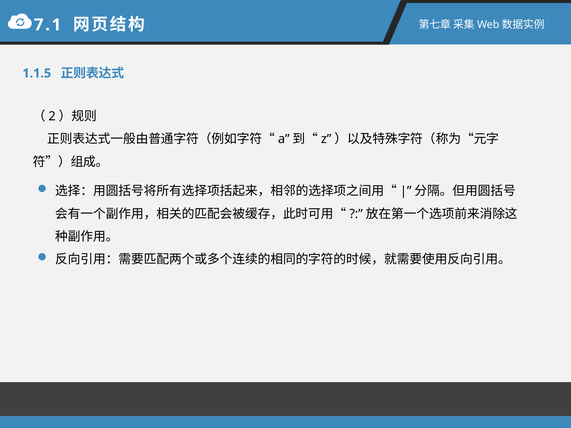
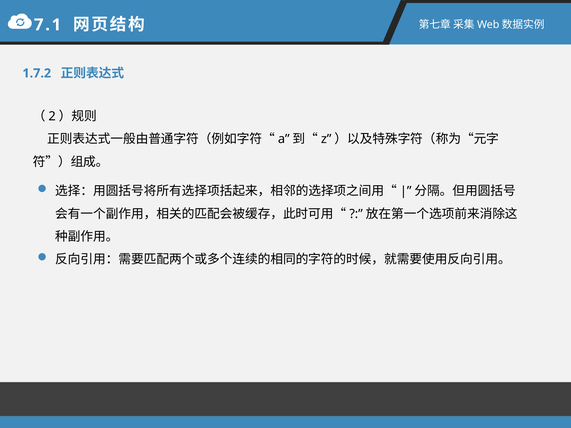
1.1.5: 1.1.5 -> 1.7.2
